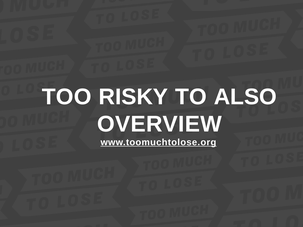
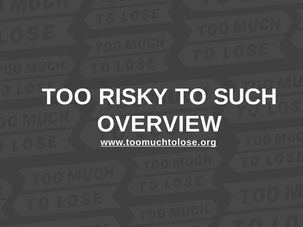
ALSO: ALSO -> SUCH
